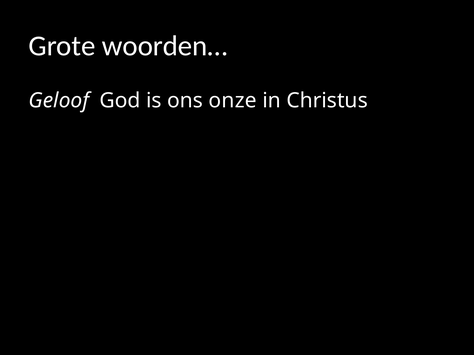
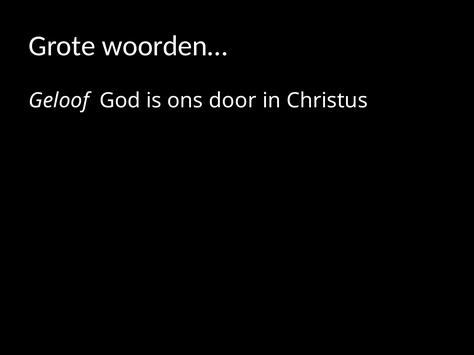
onze: onze -> door
